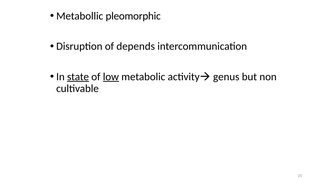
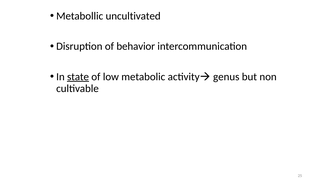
pleomorphic: pleomorphic -> uncultivated
depends: depends -> behavior
low underline: present -> none
